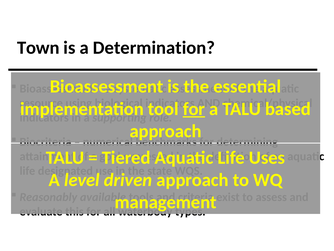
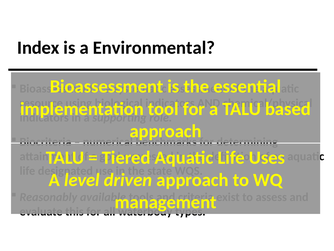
Town: Town -> Index
Determination: Determination -> Environmental
for at (194, 109) underline: present -> none
